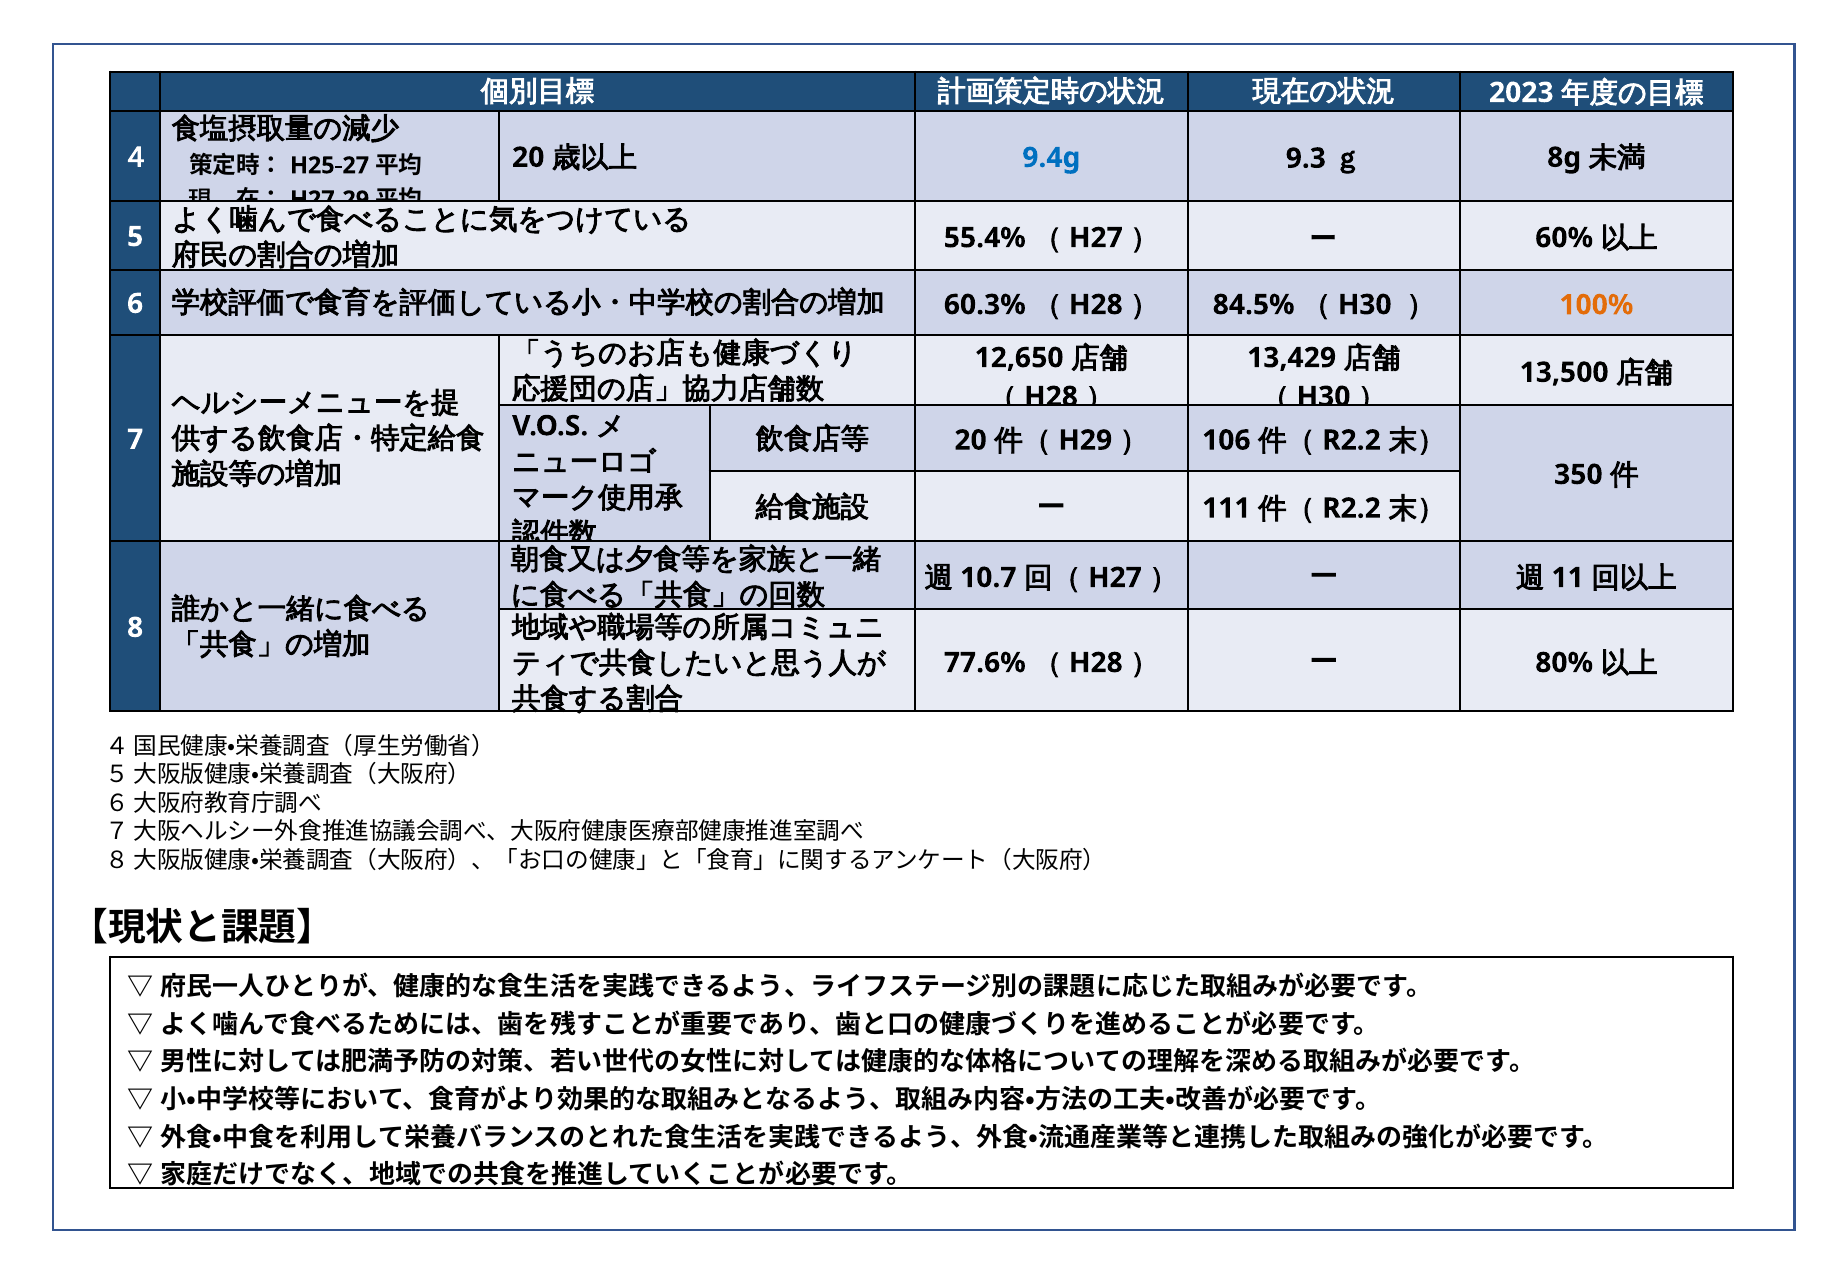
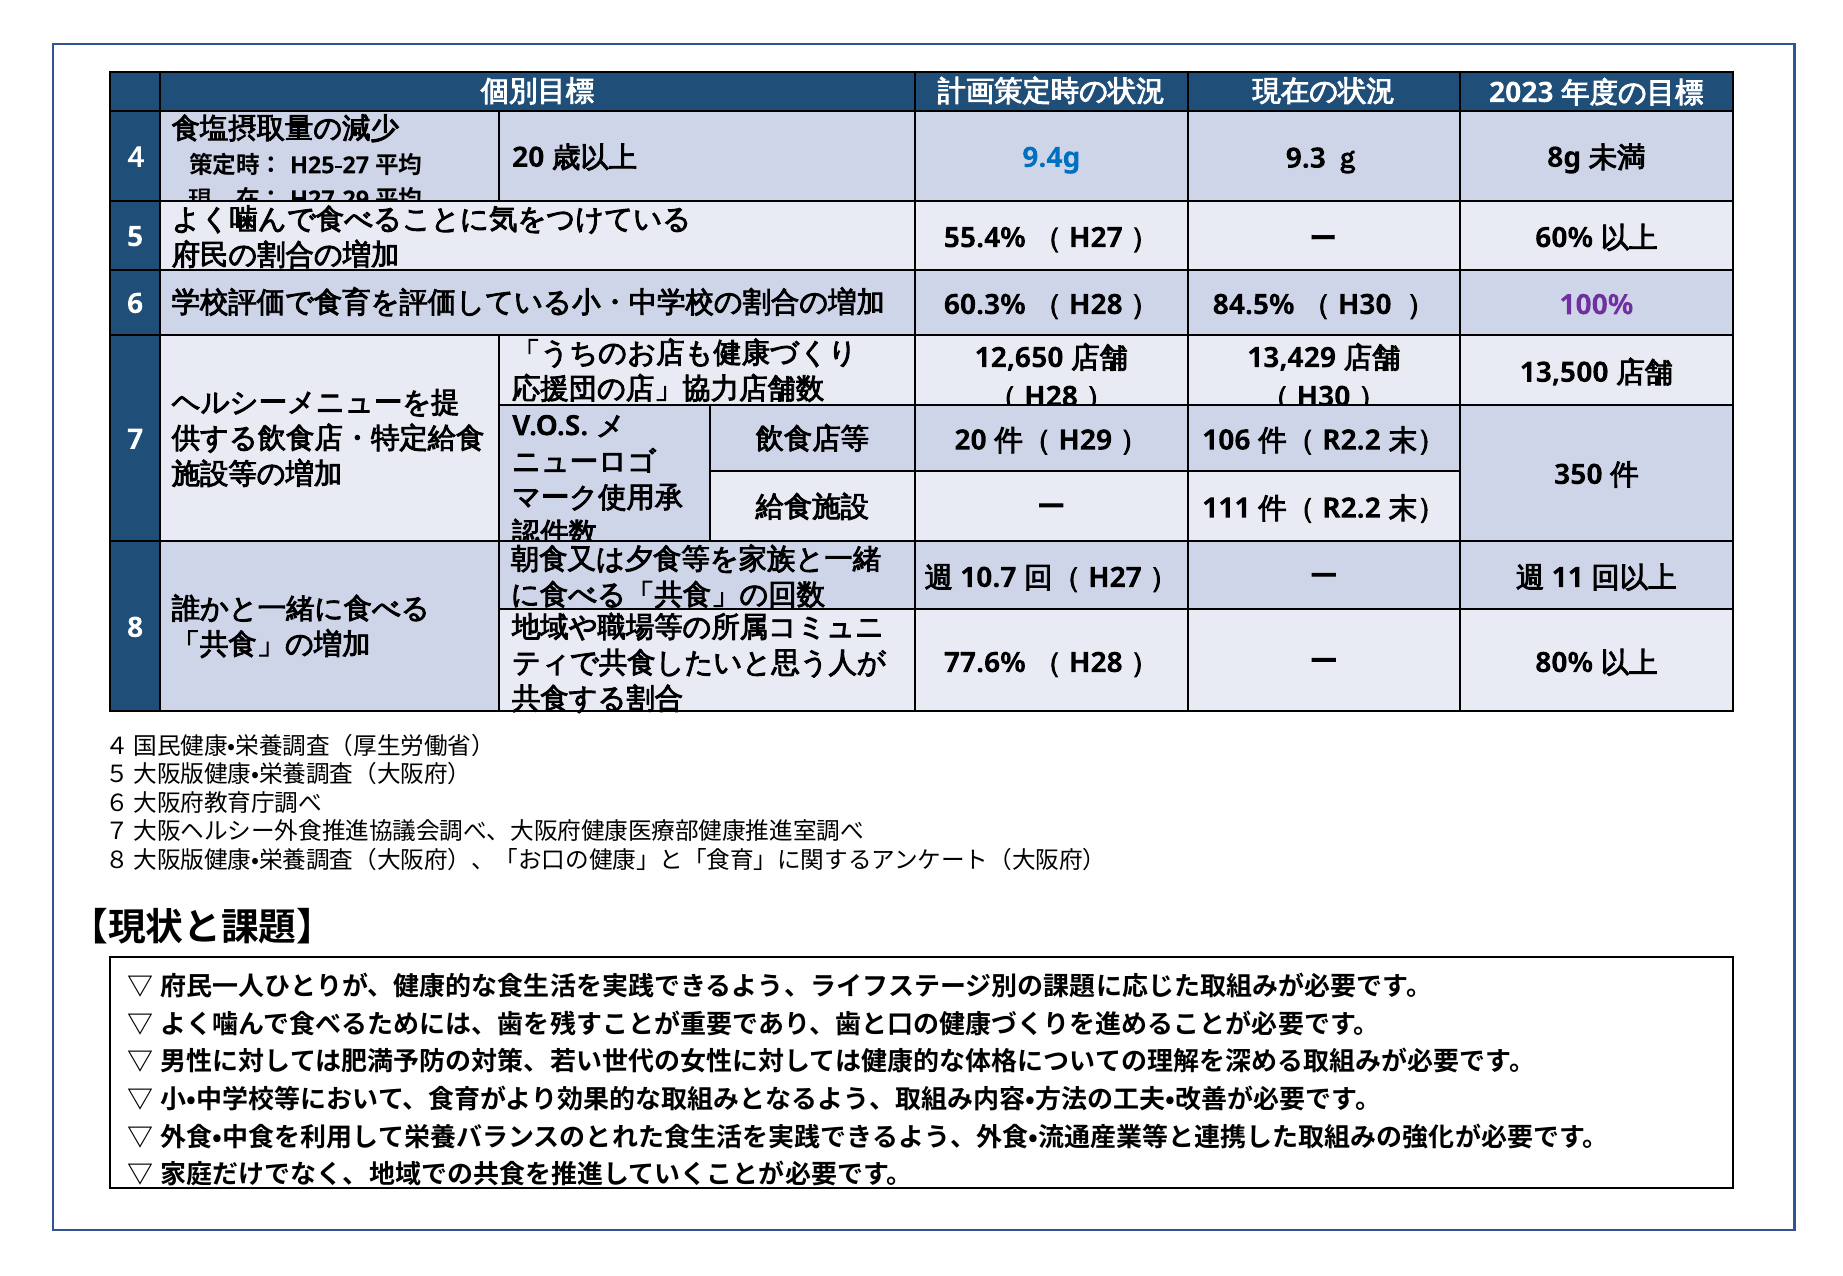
100% colour: orange -> purple
